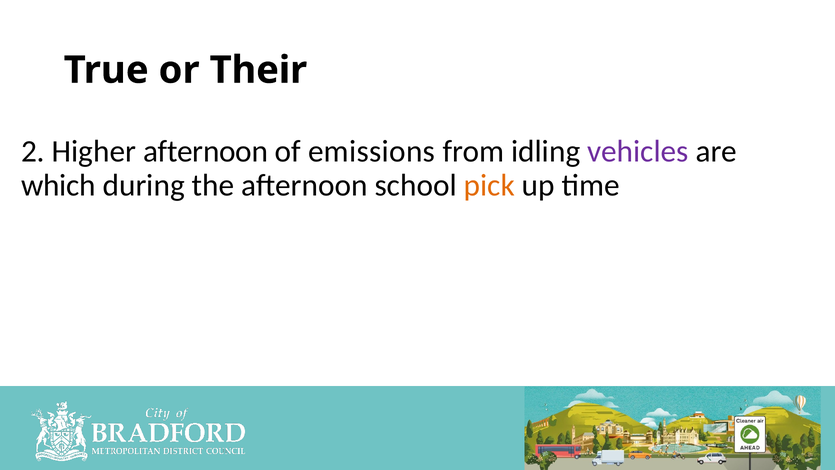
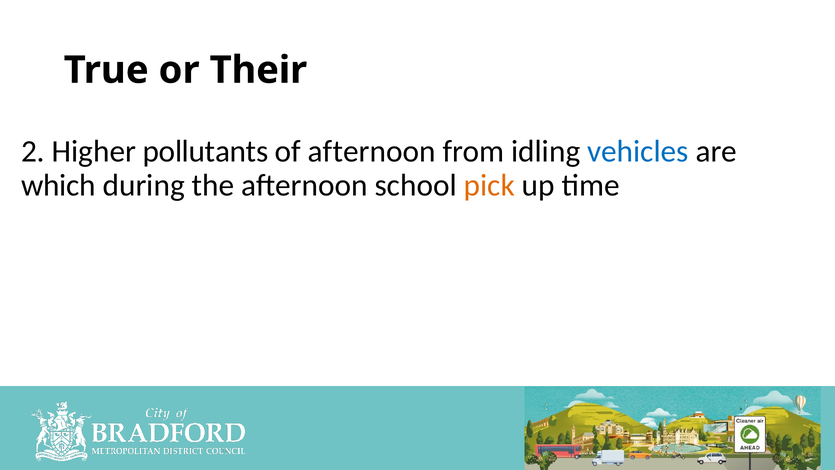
Higher afternoon: afternoon -> pollutants
of emissions: emissions -> afternoon
vehicles colour: purple -> blue
